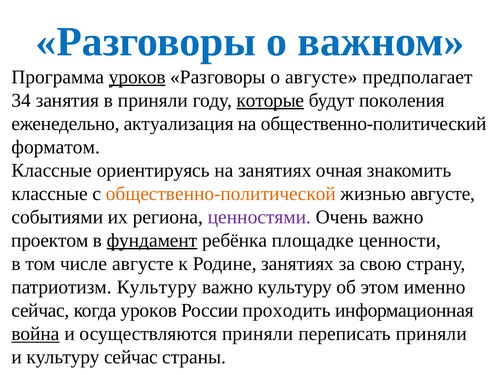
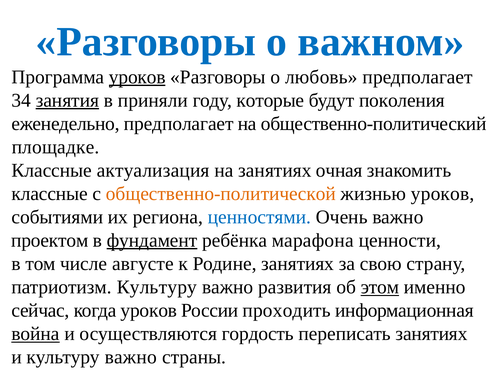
о августе: августе -> любовь
занятия underline: none -> present
которые underline: present -> none
еженедельно актуализация: актуализация -> предполагает
форматом: форматом -> площадке
ориентируясь: ориентируясь -> актуализация
жизнью августе: августе -> уроков
ценностями colour: purple -> blue
площадке: площадке -> марафона
важно культуру: культуру -> развития
этом underline: none -> present
осуществляются приняли: приняли -> гордость
переписать приняли: приняли -> занятиях
и культуру сейчас: сейчас -> важно
